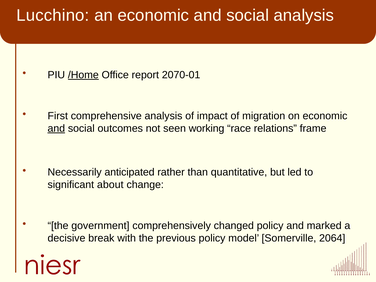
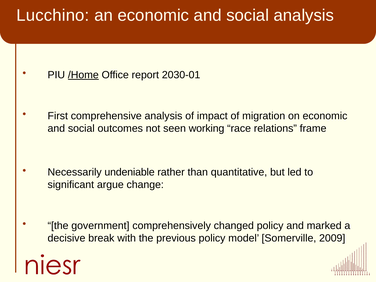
2070-01: 2070-01 -> 2030-01
and at (56, 128) underline: present -> none
anticipated: anticipated -> undeniable
about: about -> argue
2064: 2064 -> 2009
